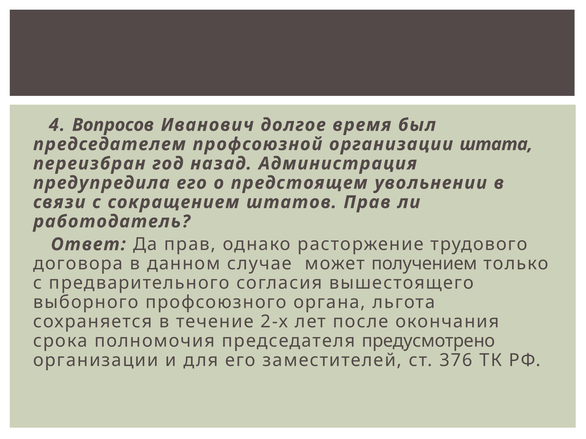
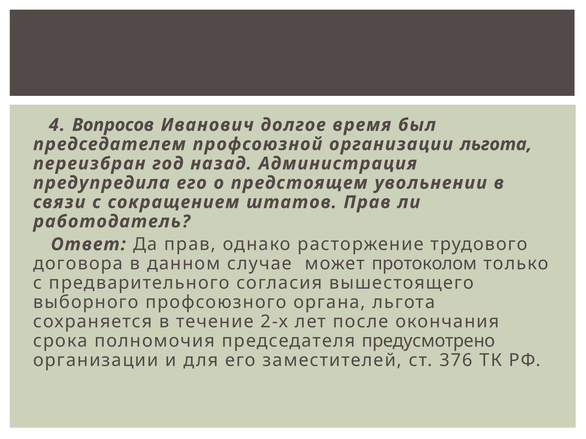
организации штата: штата -> льгота
получением: получением -> протоколом
